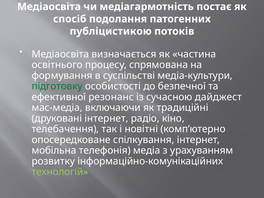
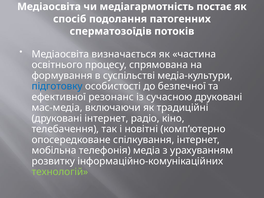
публіцистикою: публіцистикою -> сперматозоїдів
підготовку colour: green -> blue
сучасною дайджест: дайджест -> друковані
